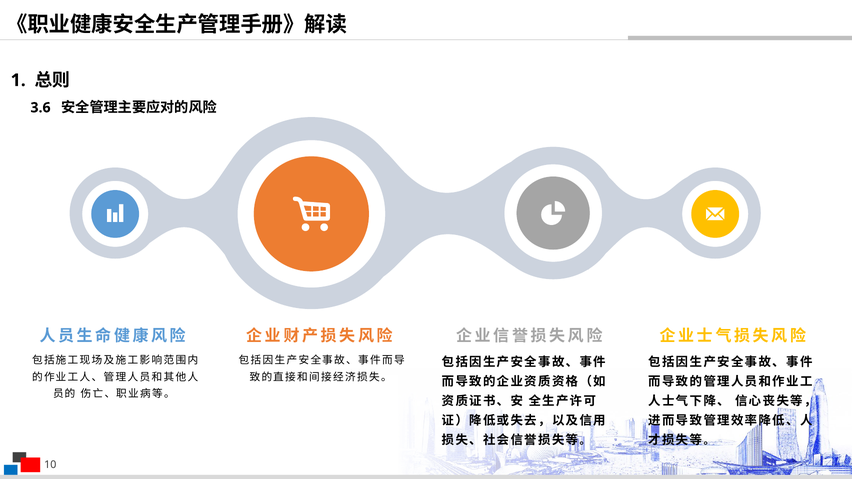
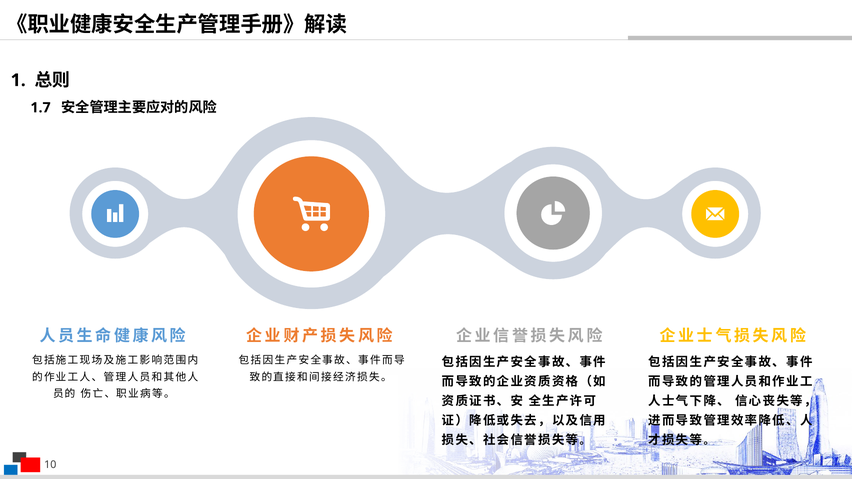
3.6: 3.6 -> 1.7
